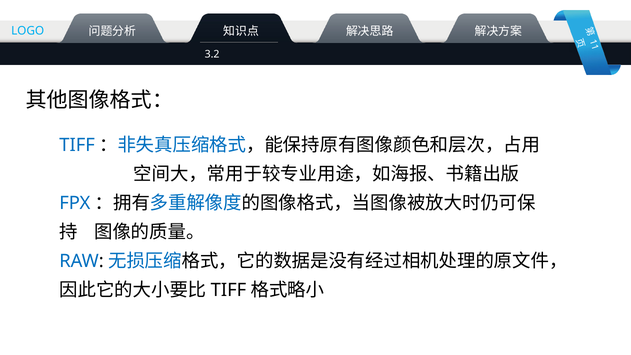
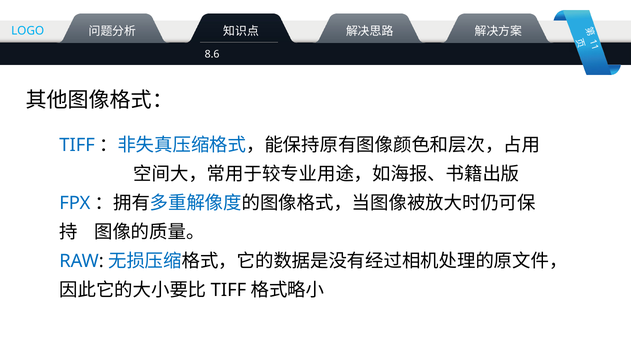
3.2: 3.2 -> 8.6
